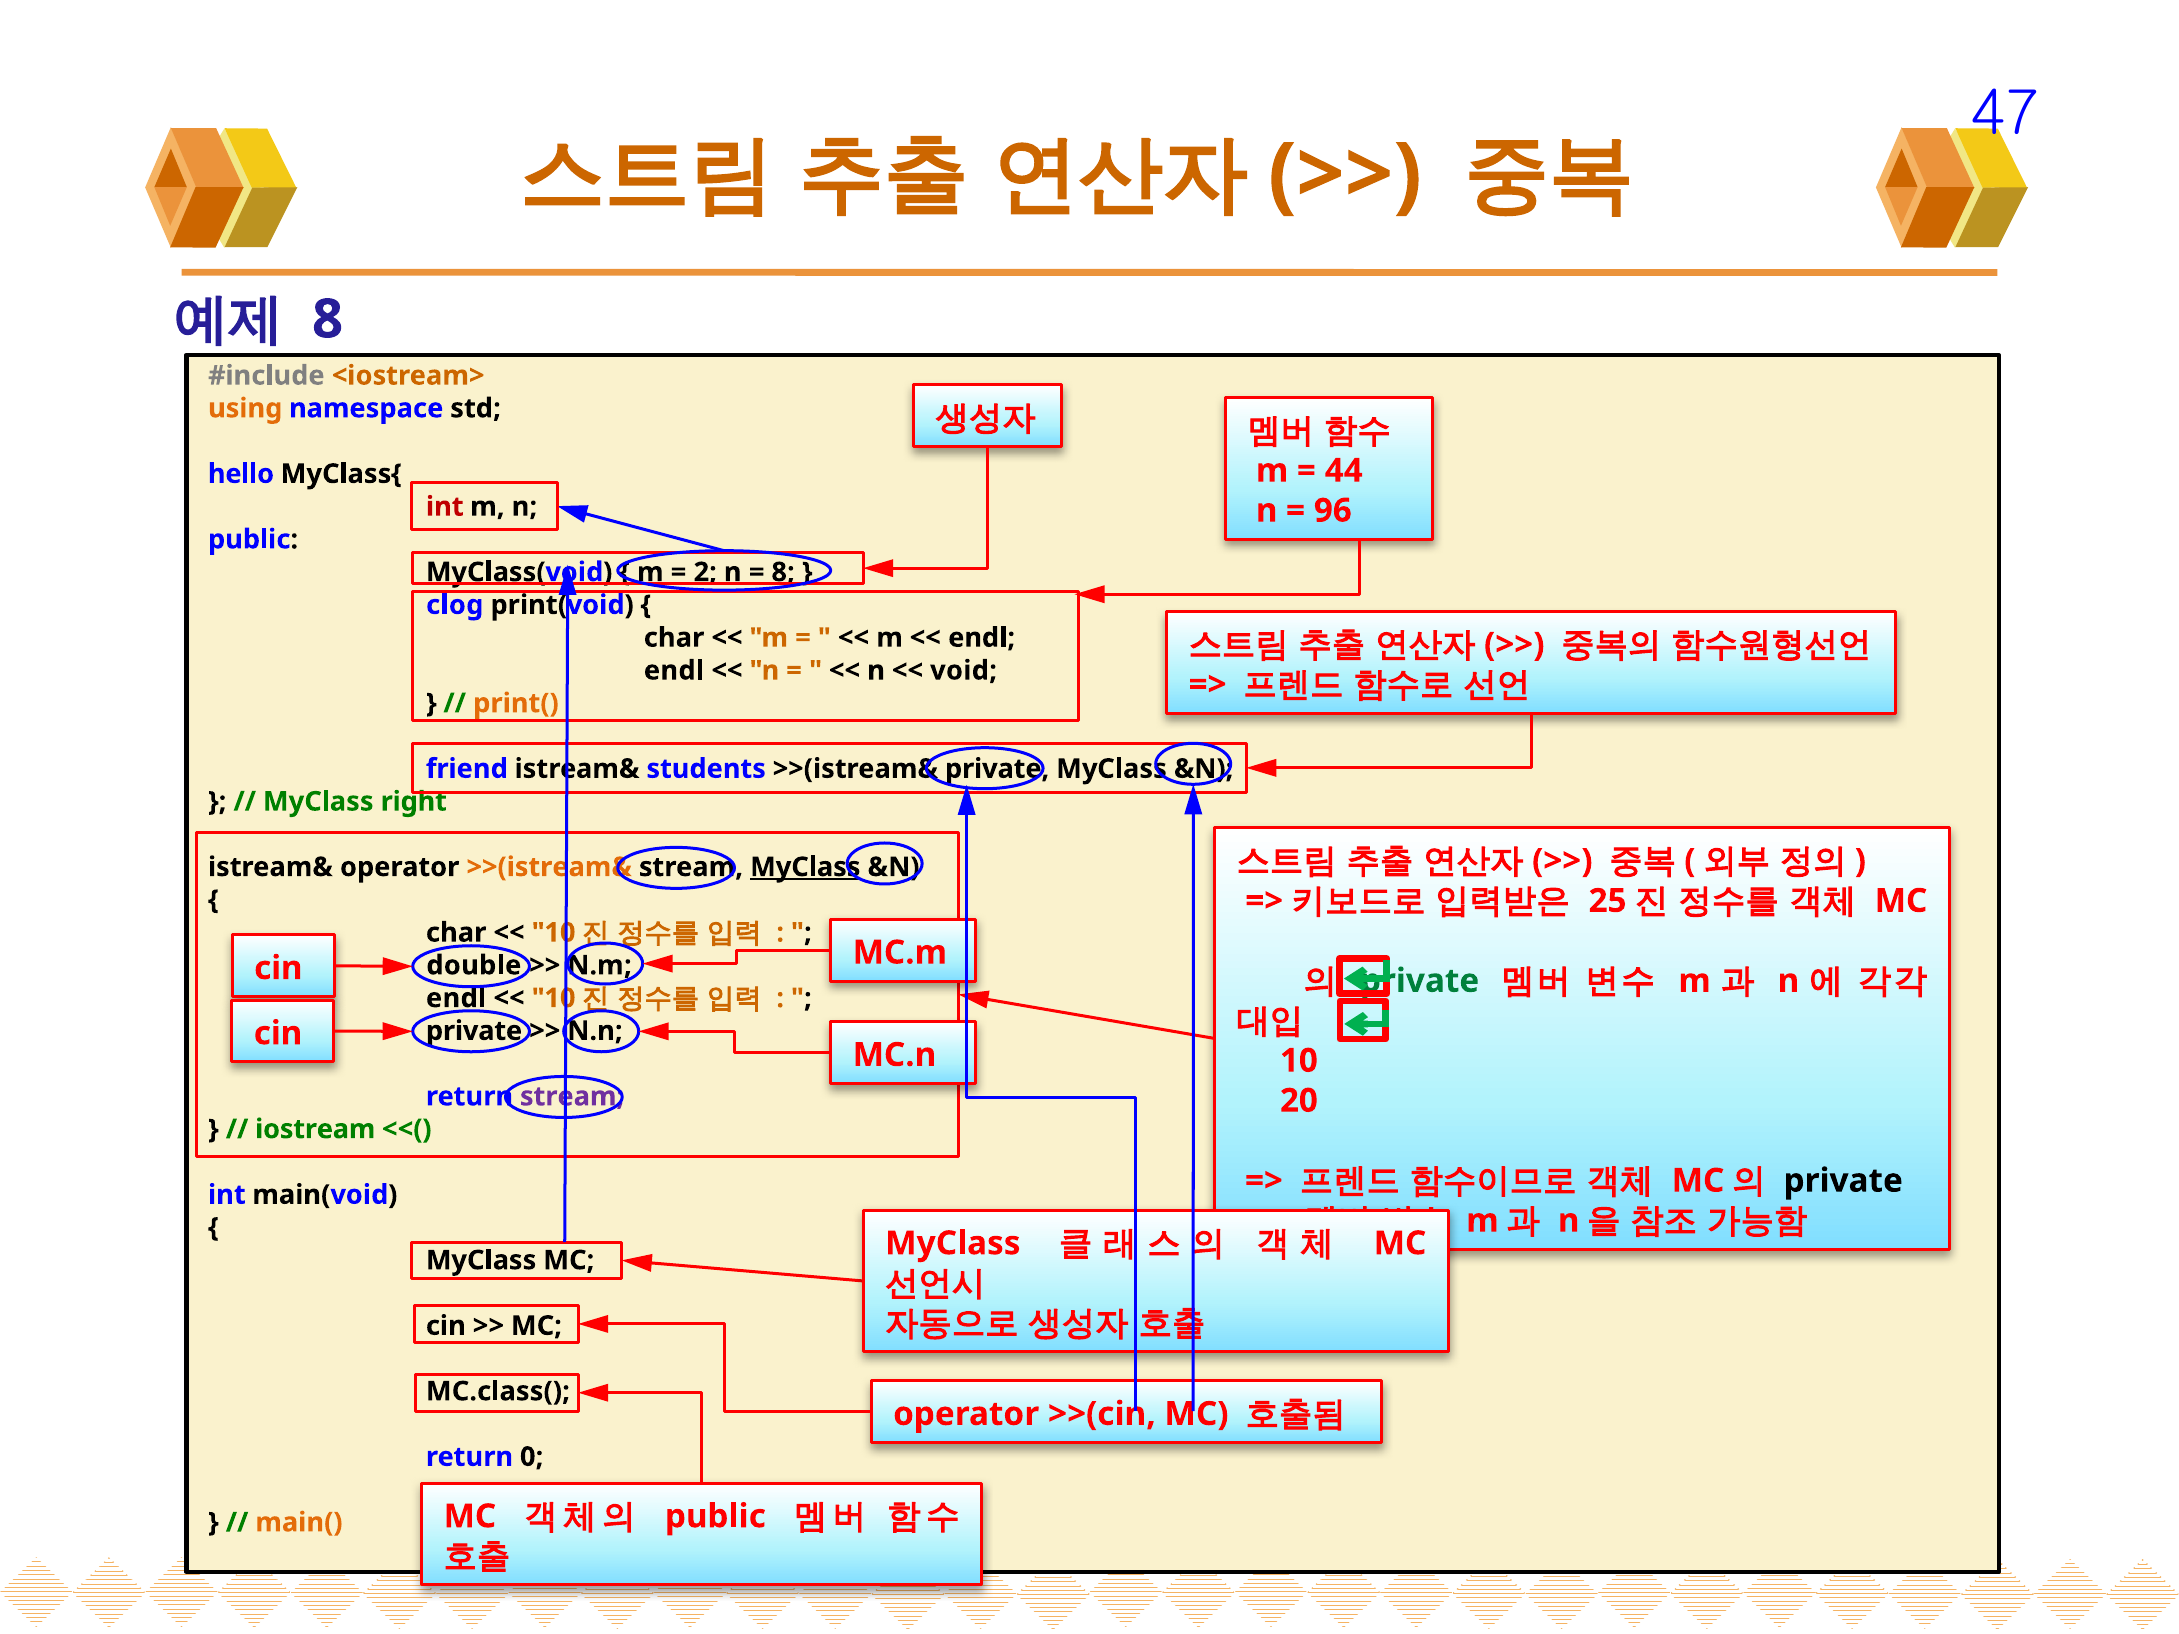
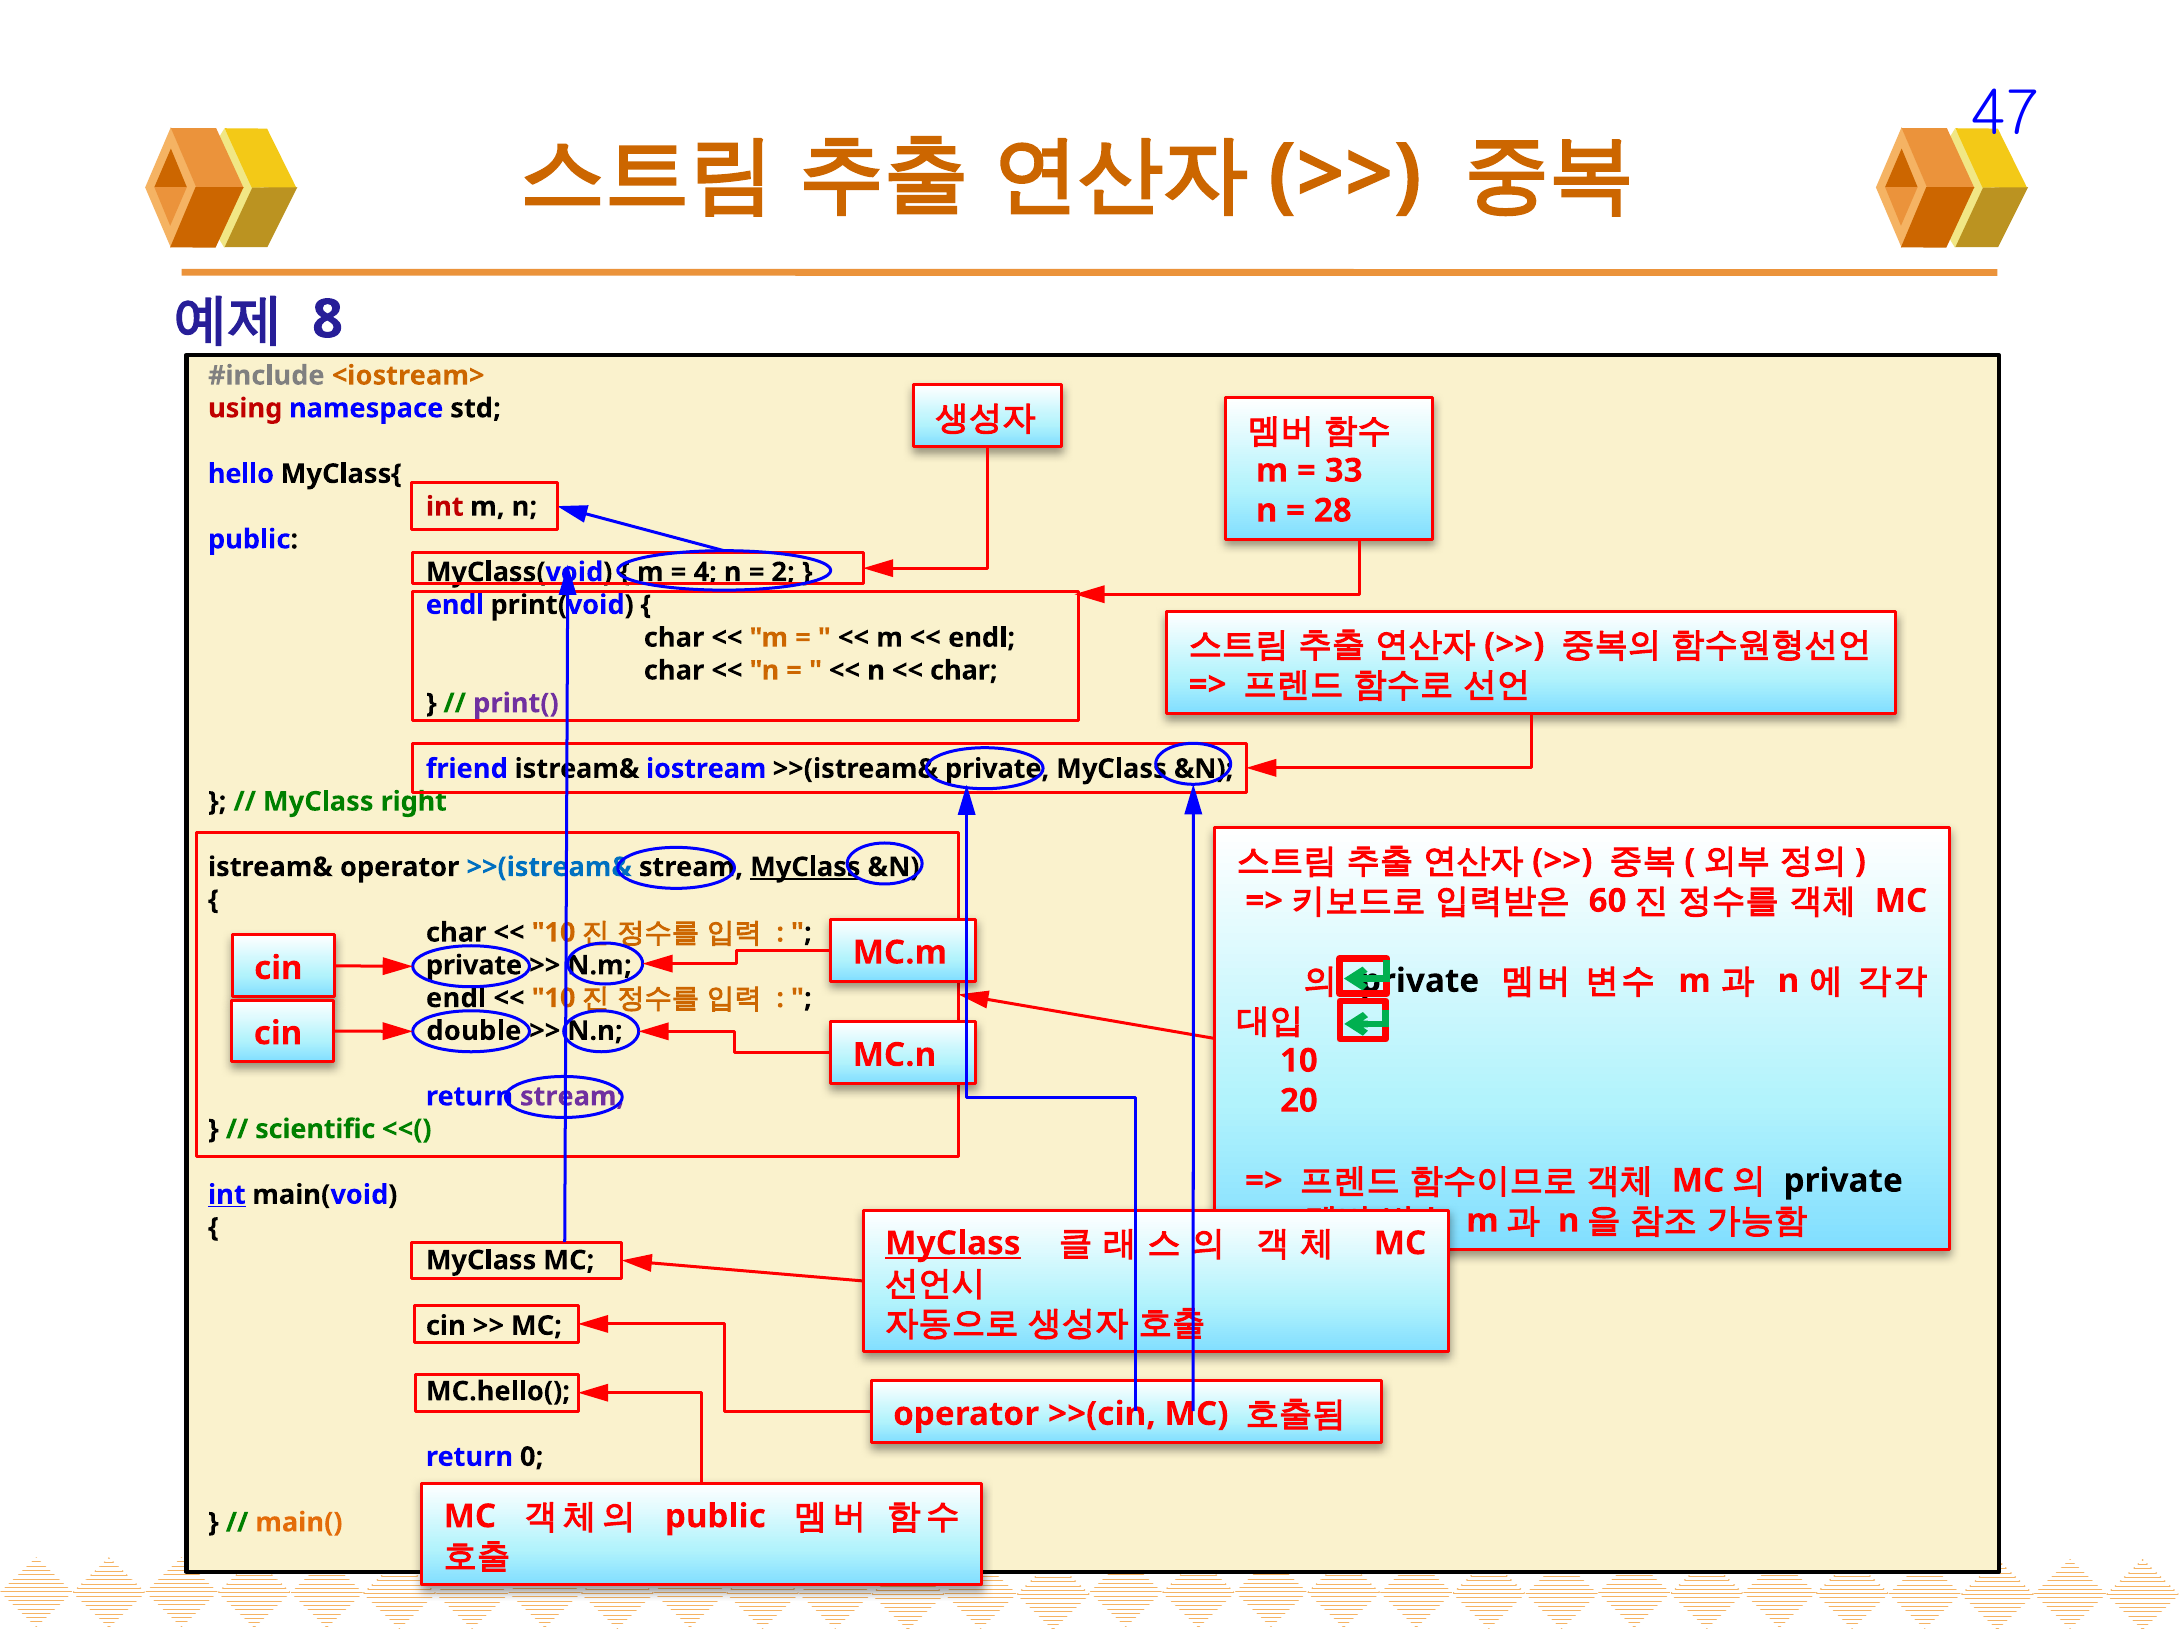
using colour: orange -> red
44: 44 -> 33
96: 96 -> 28
2: 2 -> 4
8 at (783, 572): 8 -> 2
clog at (455, 605): clog -> endl
endl at (674, 671): endl -> char
void at (964, 671): void -> char
print( colour: orange -> purple
students: students -> iostream
>>(istream& at (549, 867) colour: orange -> blue
25: 25 -> 60
double at (474, 966): double -> private
private at (1420, 981) colour: green -> black
private at (474, 1031): private -> double
iostream: iostream -> scientific
int at (227, 1195) underline: none -> present
MyClass at (953, 1243) underline: none -> present
MC.class(: MC.class( -> MC.hello(
